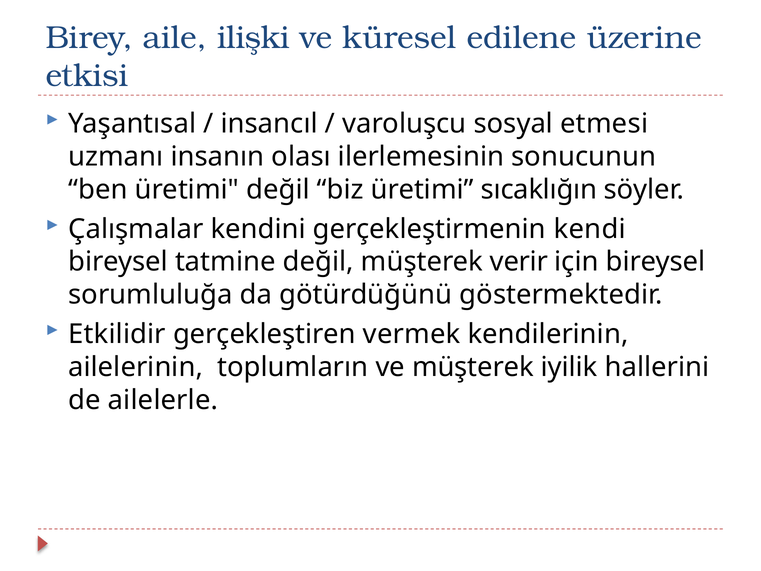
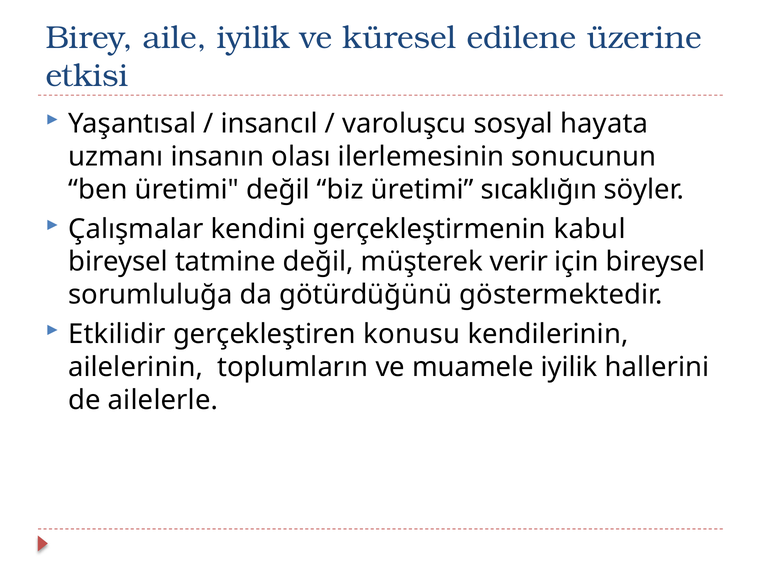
aile ilişki: ilişki -> iyilik
etmesi: etmesi -> hayata
kendi: kendi -> kabul
vermek: vermek -> konusu
ve müşterek: müşterek -> muamele
